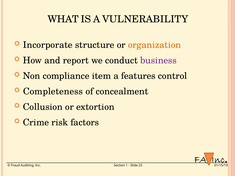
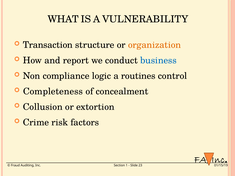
Incorporate: Incorporate -> Transaction
business colour: purple -> blue
item: item -> logic
features: features -> routines
